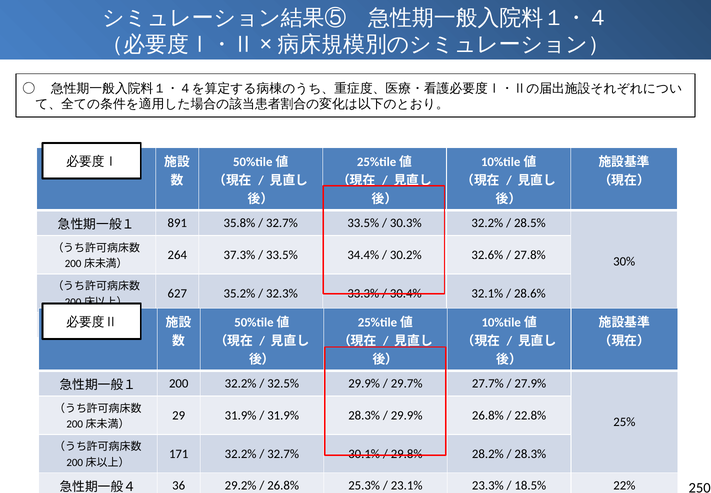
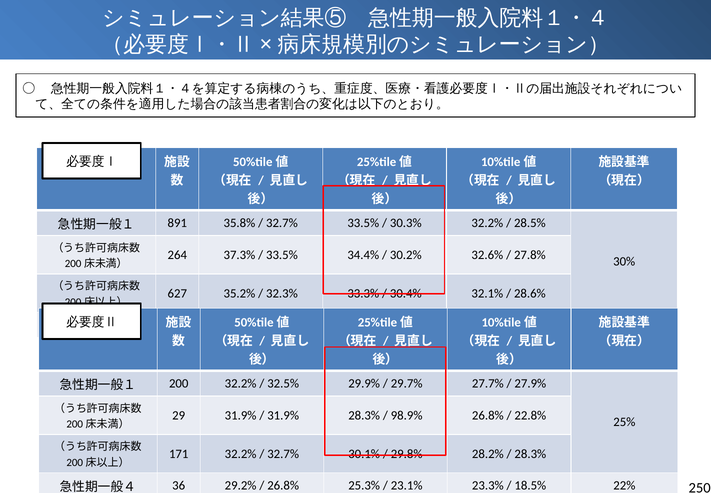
29.9% at (407, 415): 29.9% -> 98.9%
